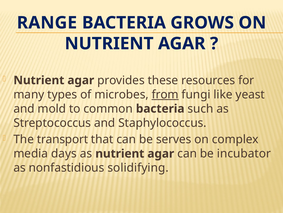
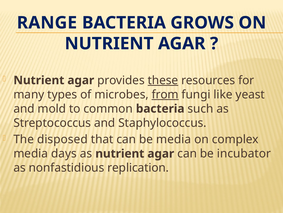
these underline: none -> present
transport: transport -> disposed
be serves: serves -> media
solidifying: solidifying -> replication
